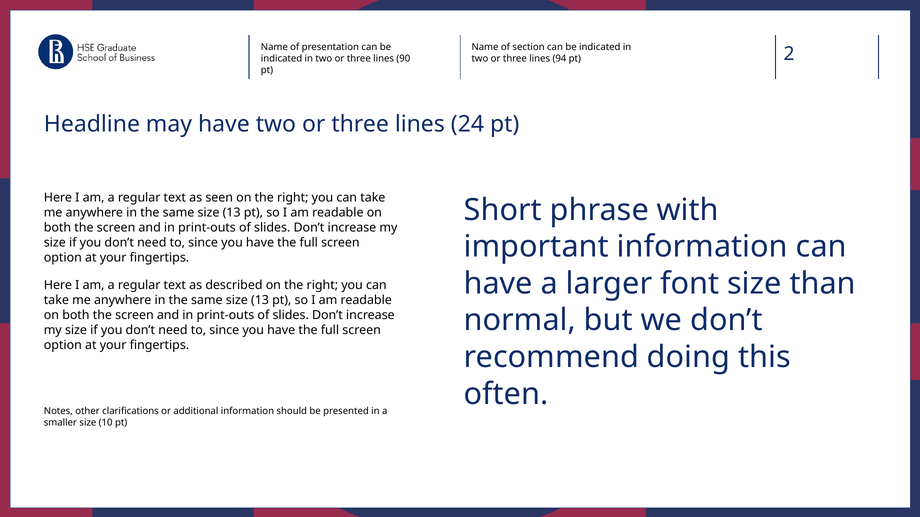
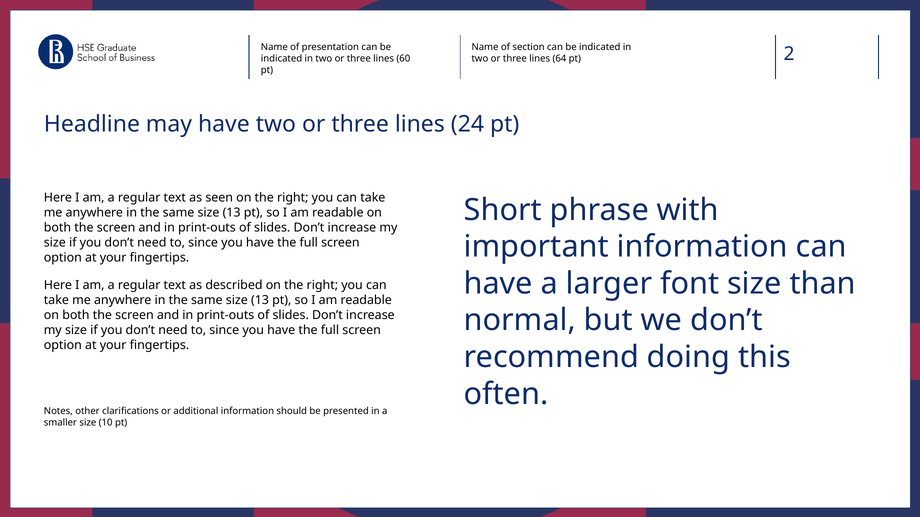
90: 90 -> 60
94: 94 -> 64
